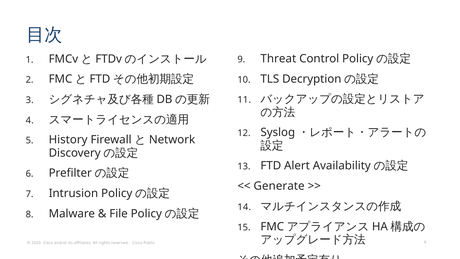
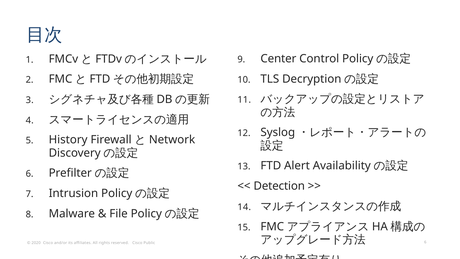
Threat: Threat -> Center
Generate: Generate -> Detection
